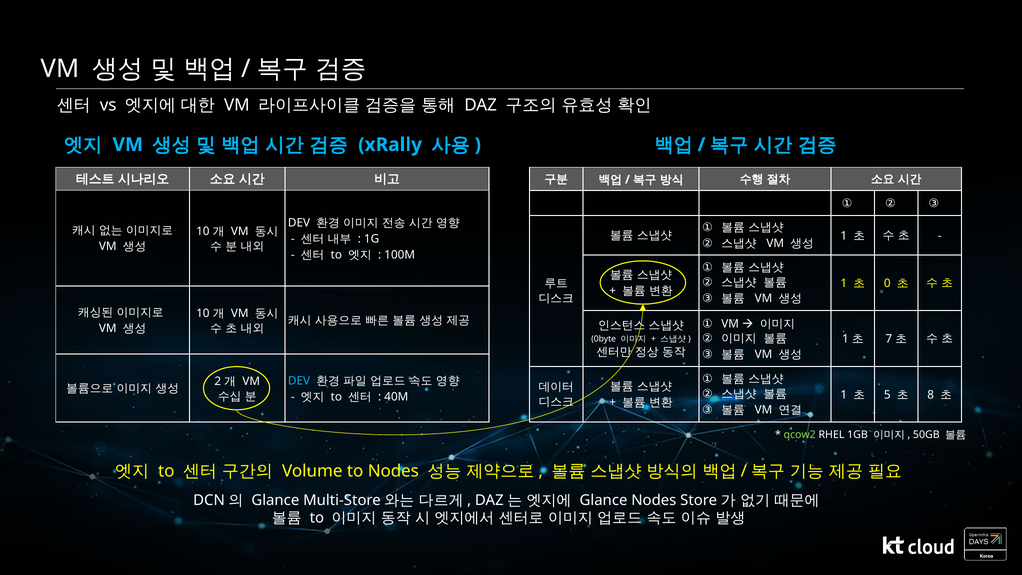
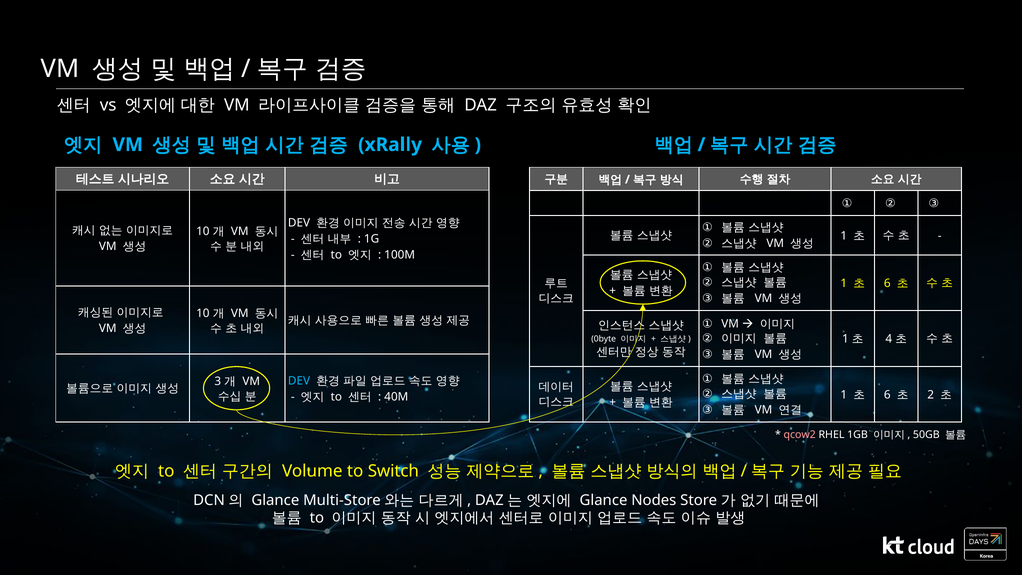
0 at (887, 283): 0 -> 6
7: 7 -> 4
2: 2 -> 3
5 at (887, 395): 5 -> 6
8: 8 -> 2
qcow2 colour: light green -> pink
to Nodes: Nodes -> Switch
